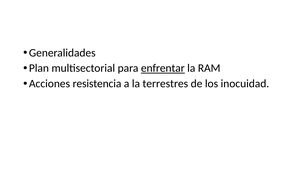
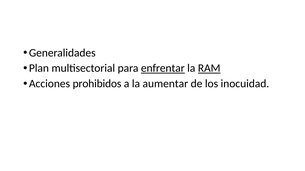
RAM underline: none -> present
resistencia: resistencia -> prohibidos
terrestres: terrestres -> aumentar
